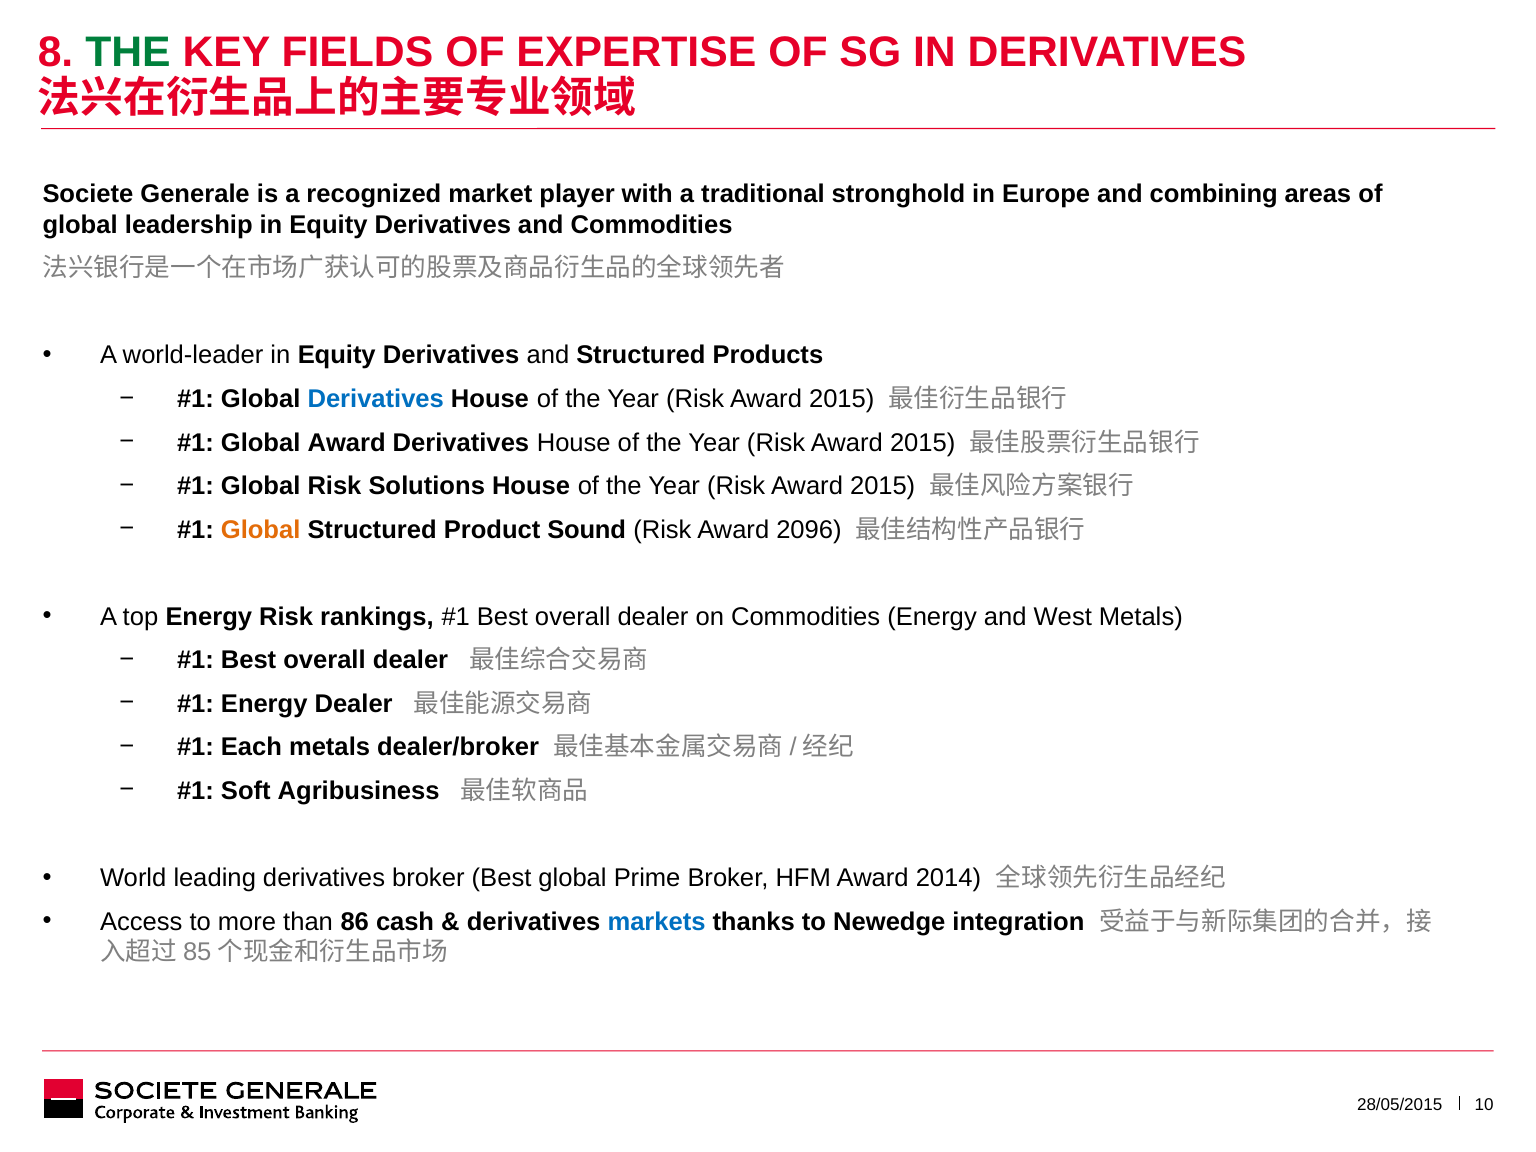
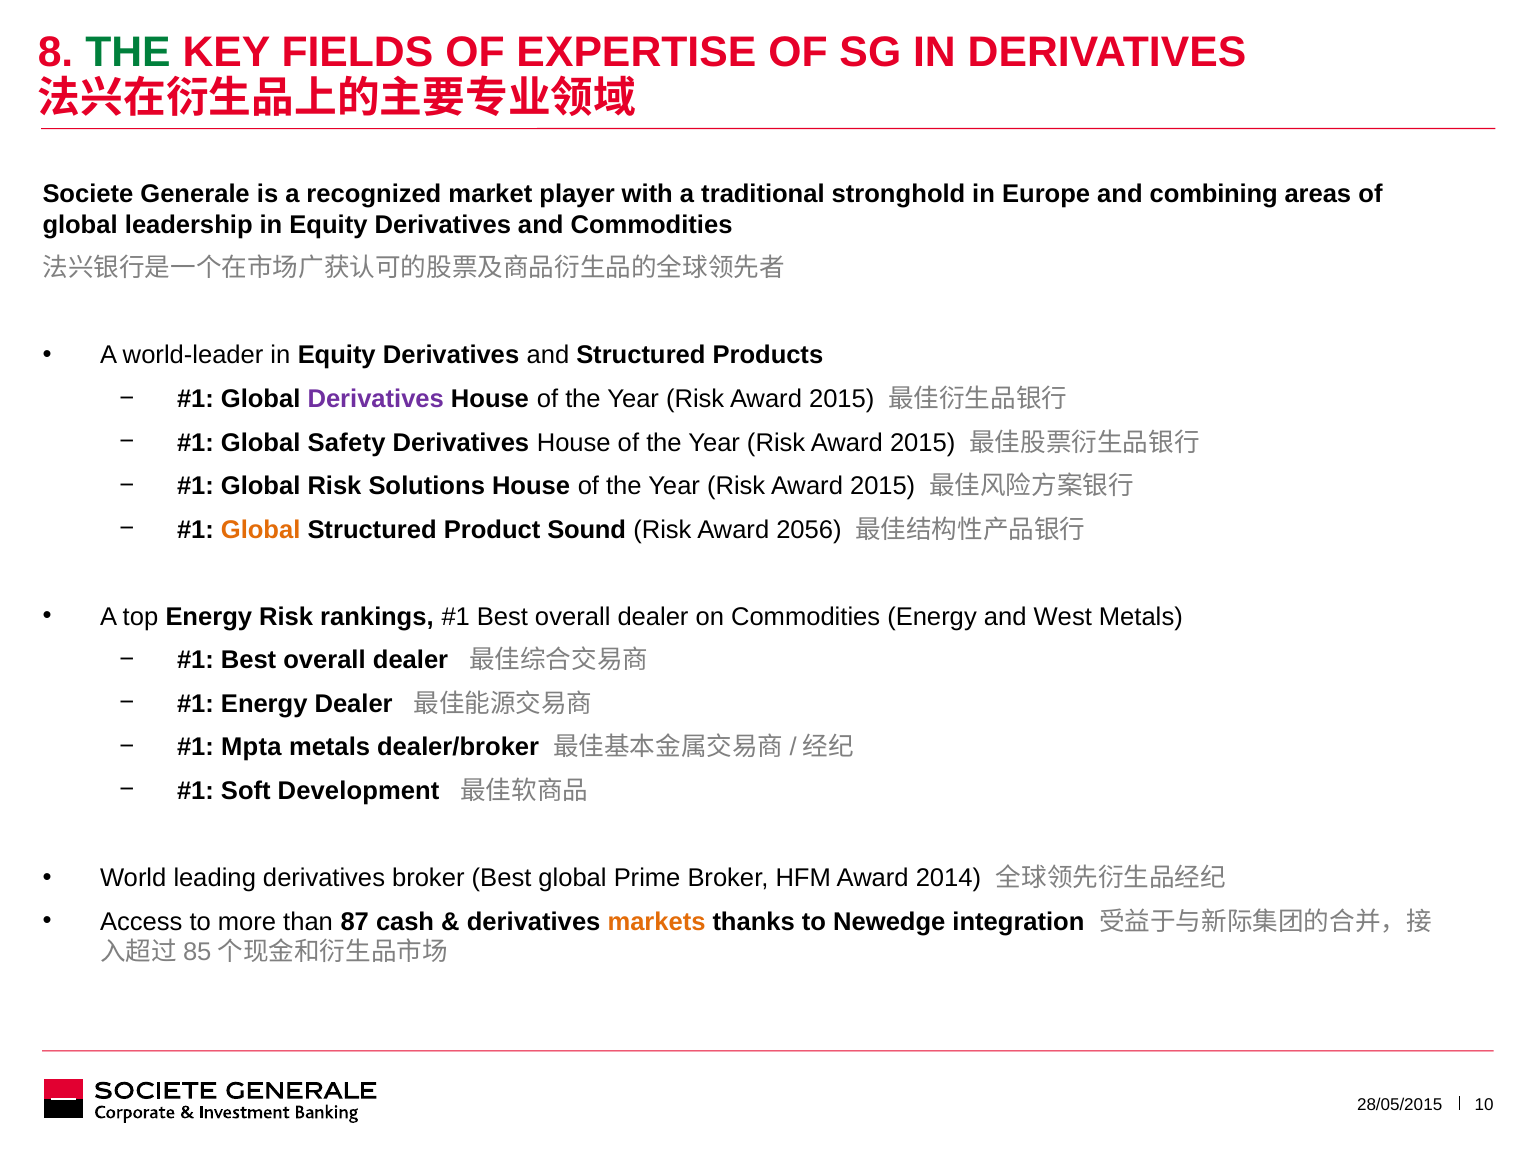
Derivatives at (376, 399) colour: blue -> purple
Global Award: Award -> Safety
2096: 2096 -> 2056
Each: Each -> Mpta
Agribusiness: Agribusiness -> Development
86: 86 -> 87
markets colour: blue -> orange
